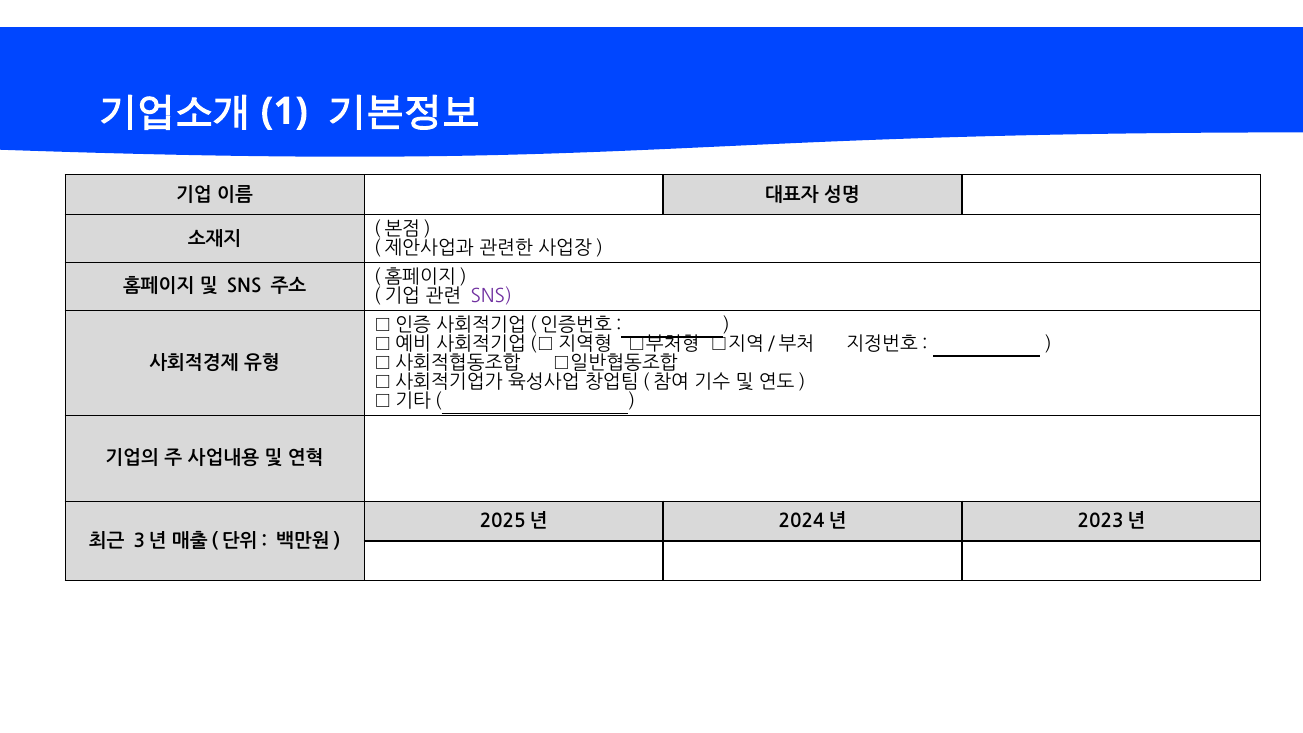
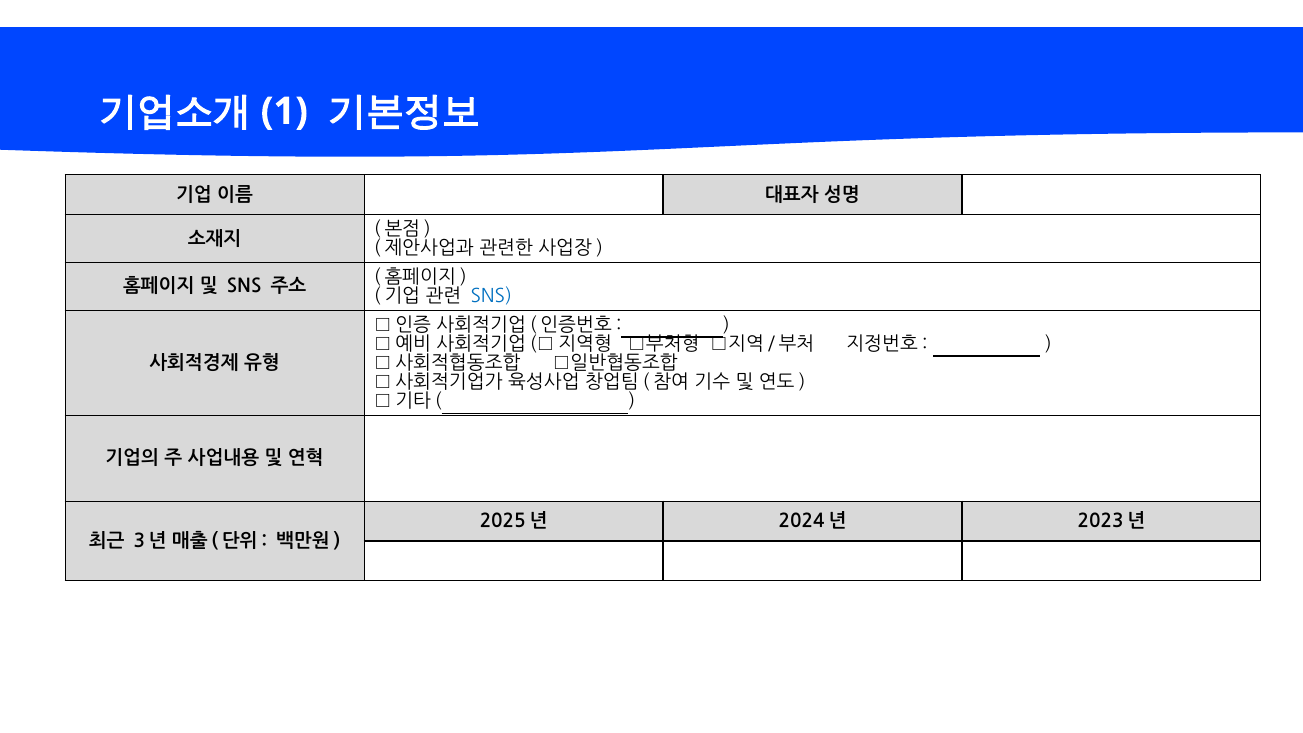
SNS at (491, 296) colour: purple -> blue
